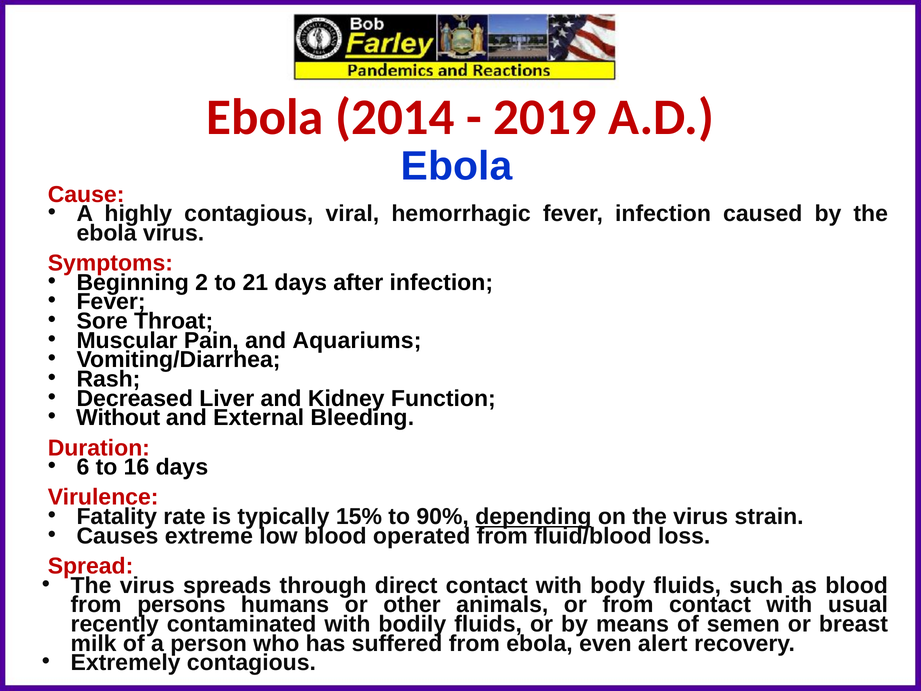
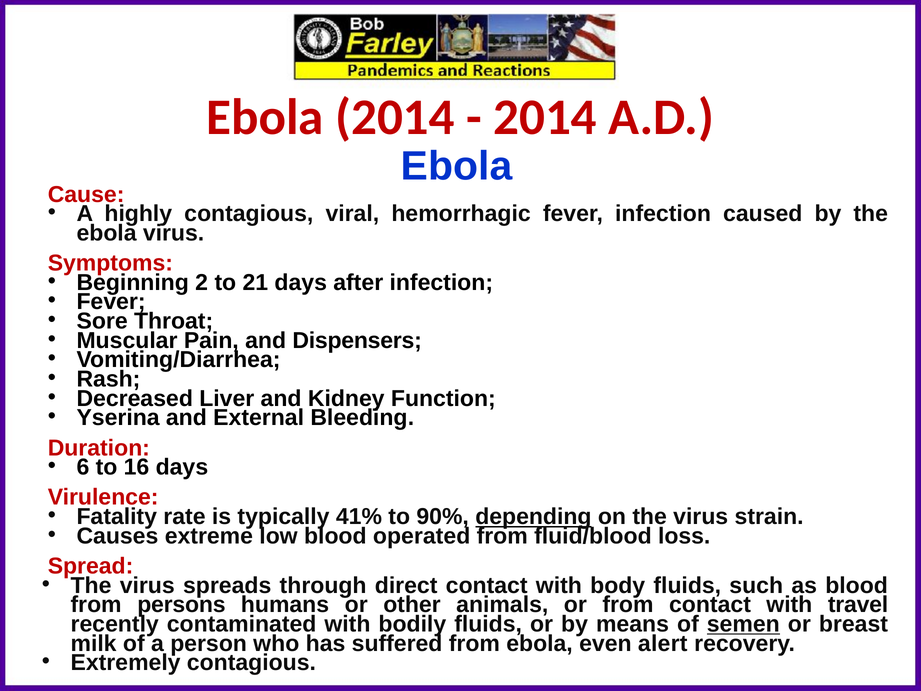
2019 at (545, 117): 2019 -> 2014
Aquariums: Aquariums -> Dispensers
Without: Without -> Yserina
15%: 15% -> 41%
usual: usual -> travel
semen underline: none -> present
